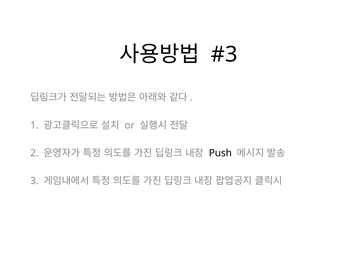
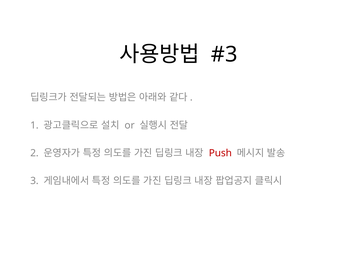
Push colour: black -> red
